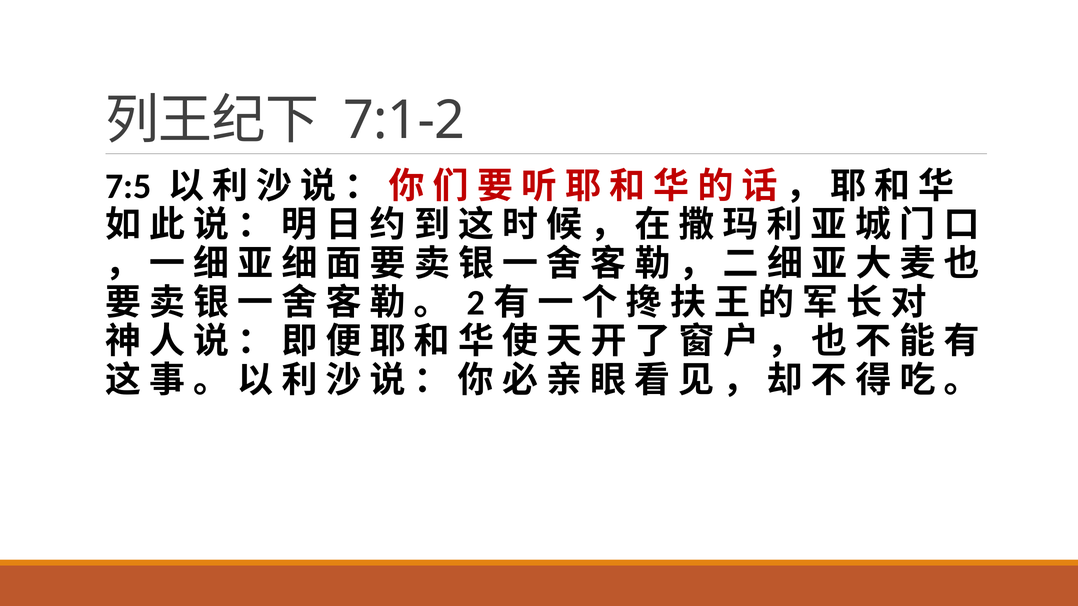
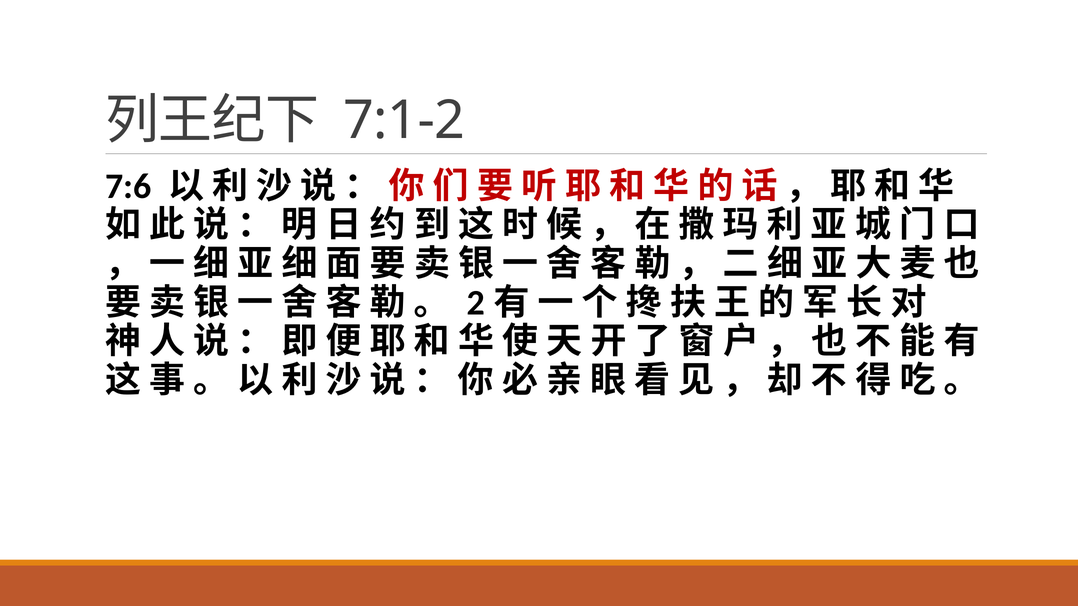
7:5: 7:5 -> 7:6
